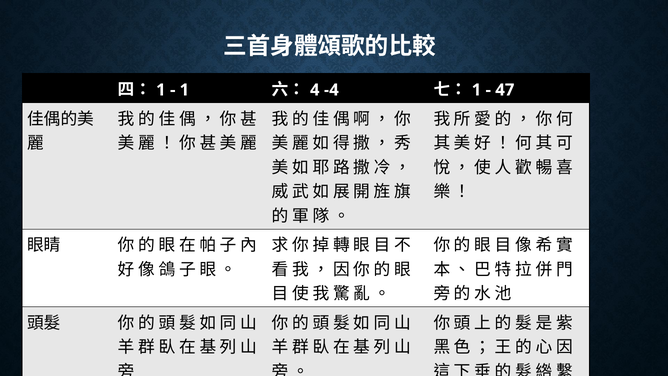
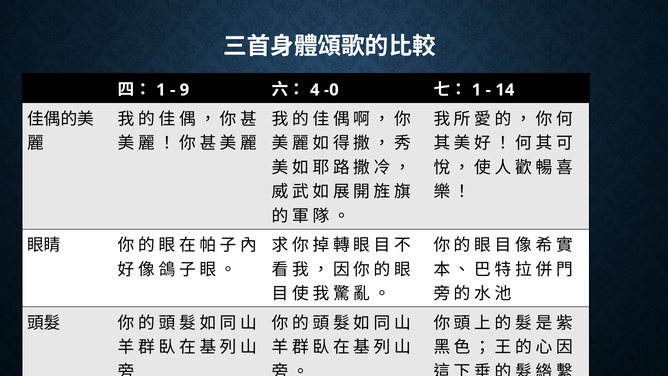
1 at (184, 90): 1 -> 9
-4: -4 -> -0
47: 47 -> 14
